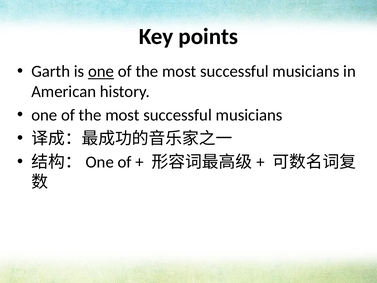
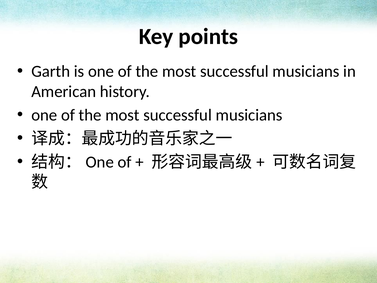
one at (101, 71) underline: present -> none
